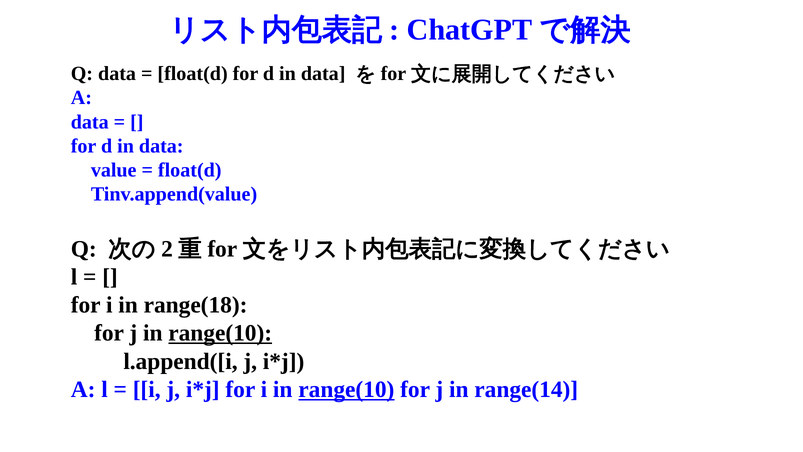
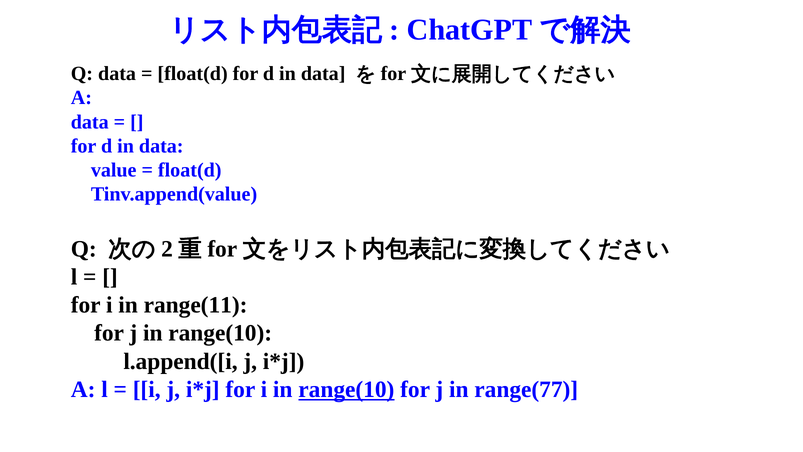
range(18: range(18 -> range(11
range(10 at (220, 333) underline: present -> none
range(14: range(14 -> range(77
